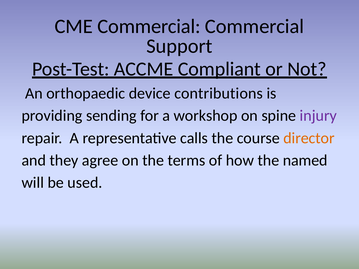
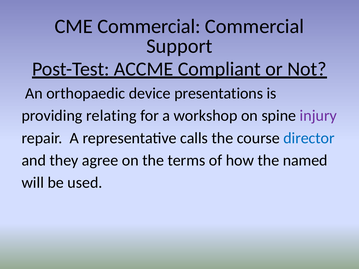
contributions: contributions -> presentations
sending: sending -> relating
director colour: orange -> blue
